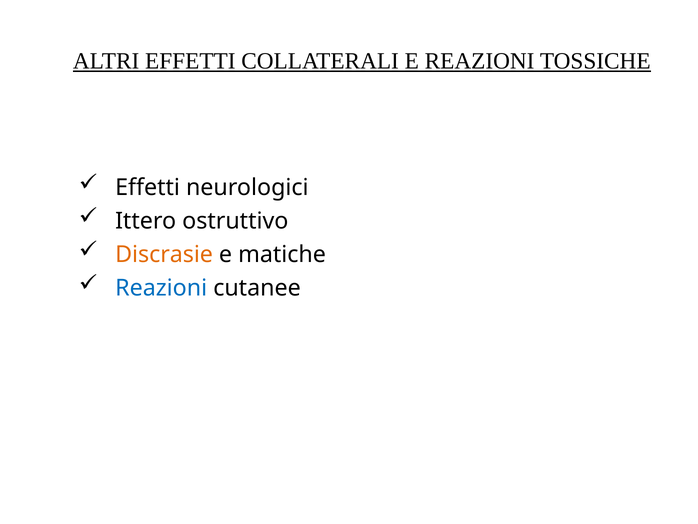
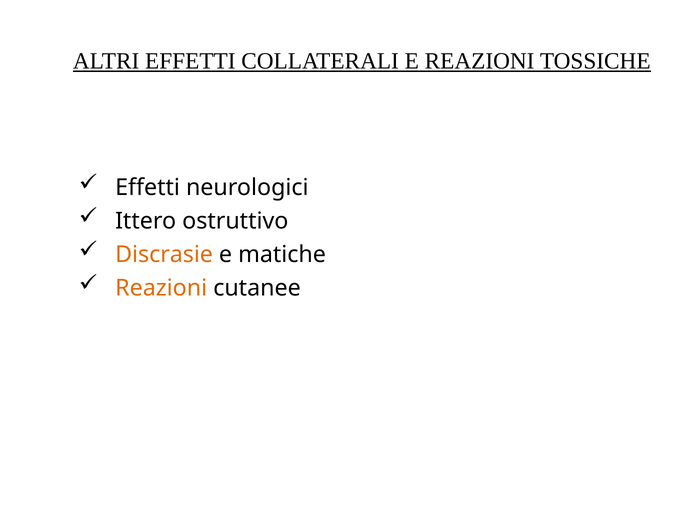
Reazioni at (161, 288) colour: blue -> orange
